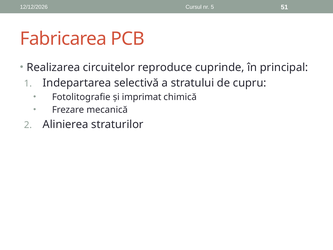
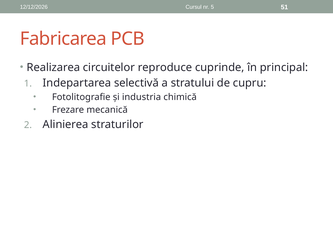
imprimat: imprimat -> industria
